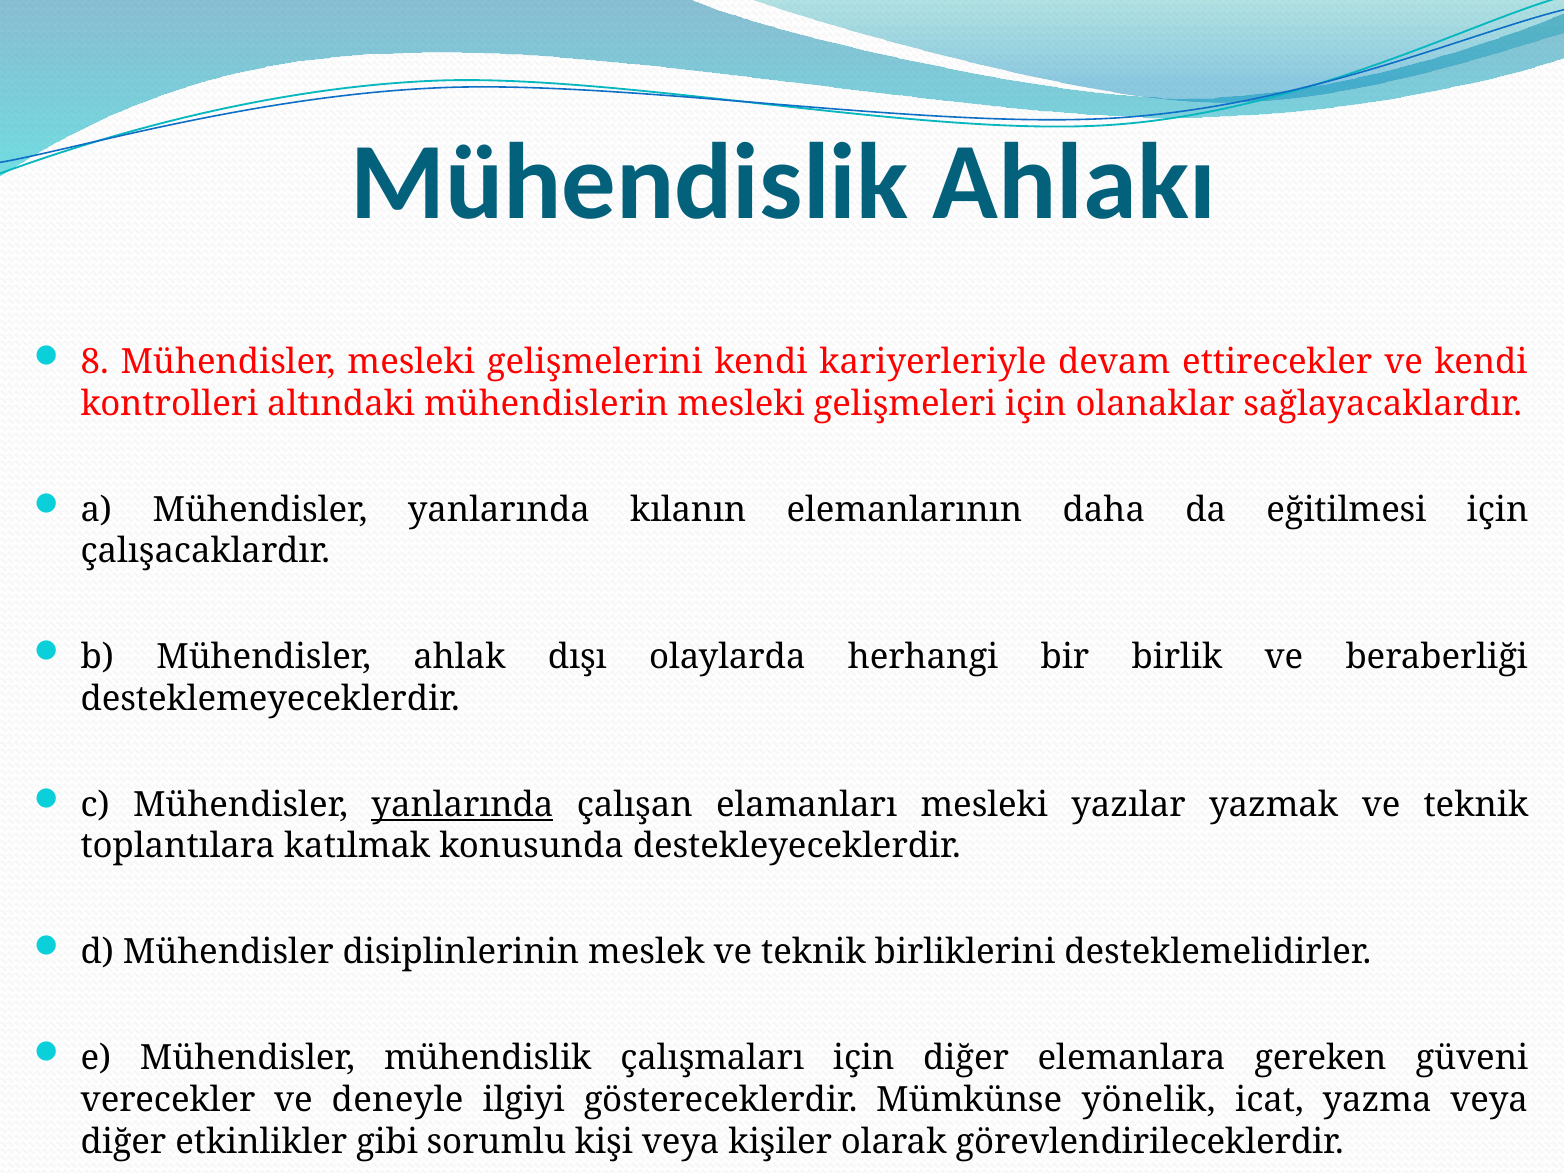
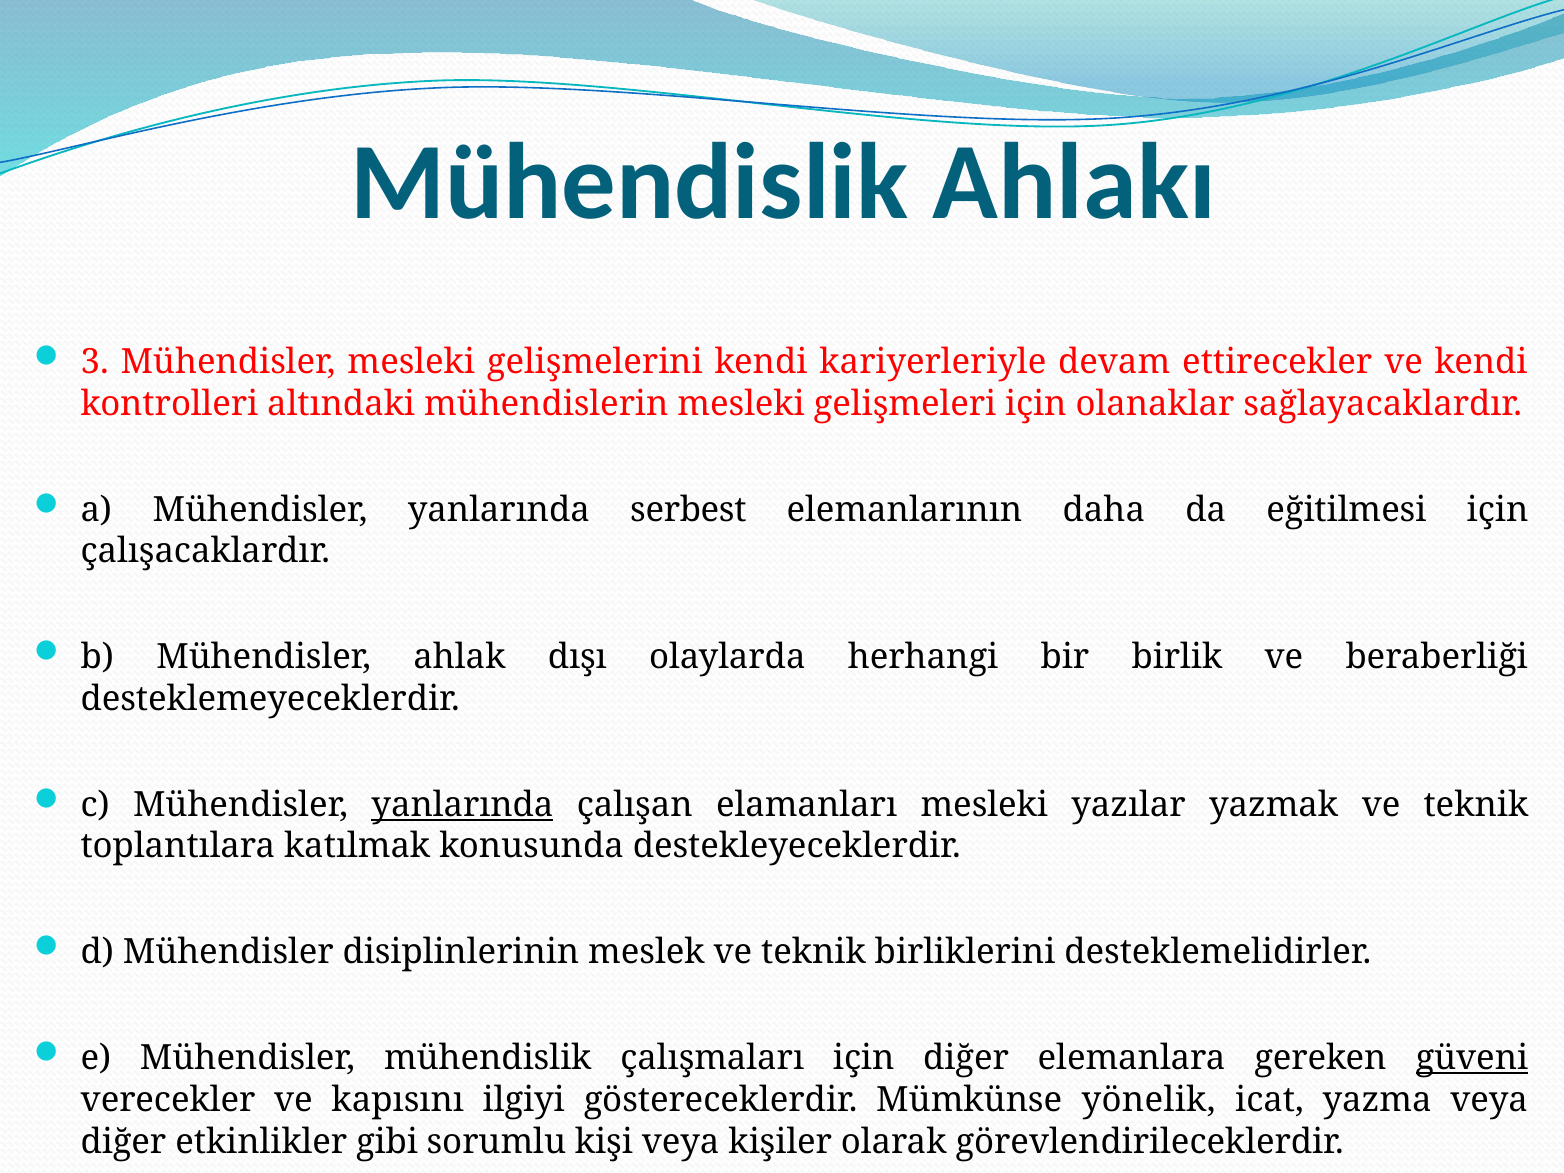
8: 8 -> 3
kılanın: kılanın -> serbest
güveni underline: none -> present
deneyle: deneyle -> kapısını
